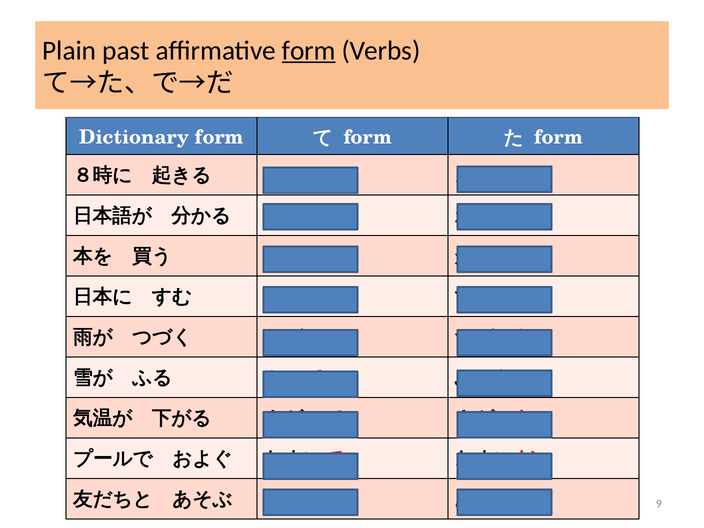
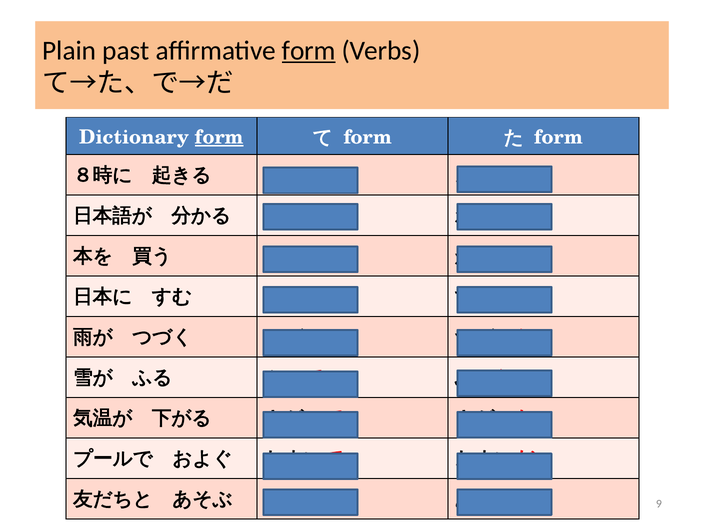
form at (219, 137) underline: none -> present
